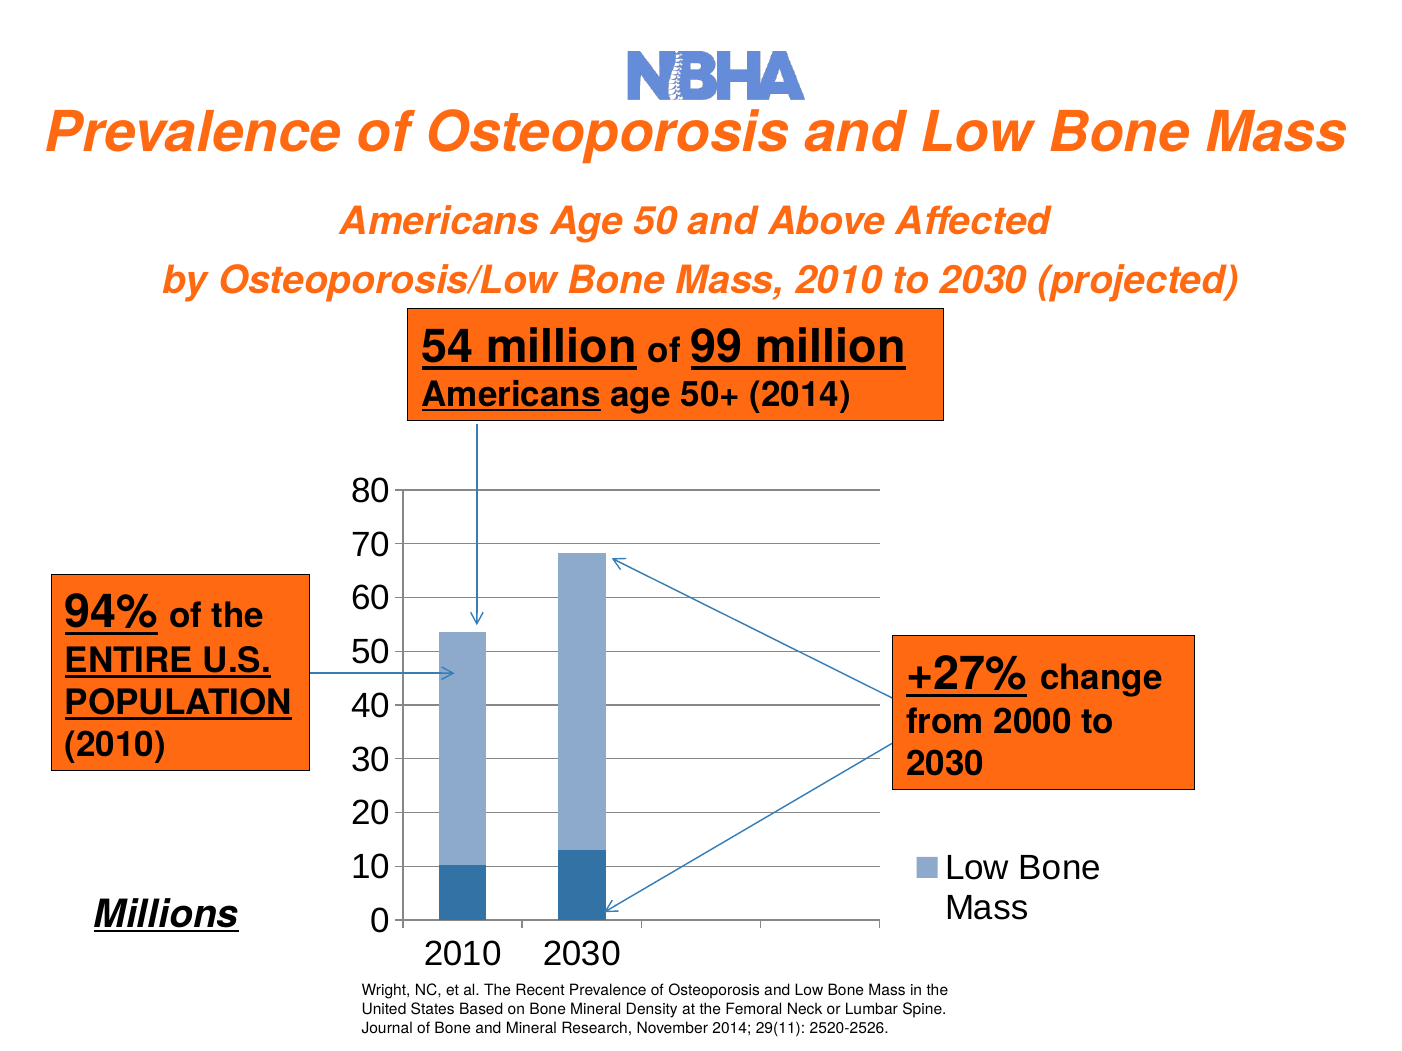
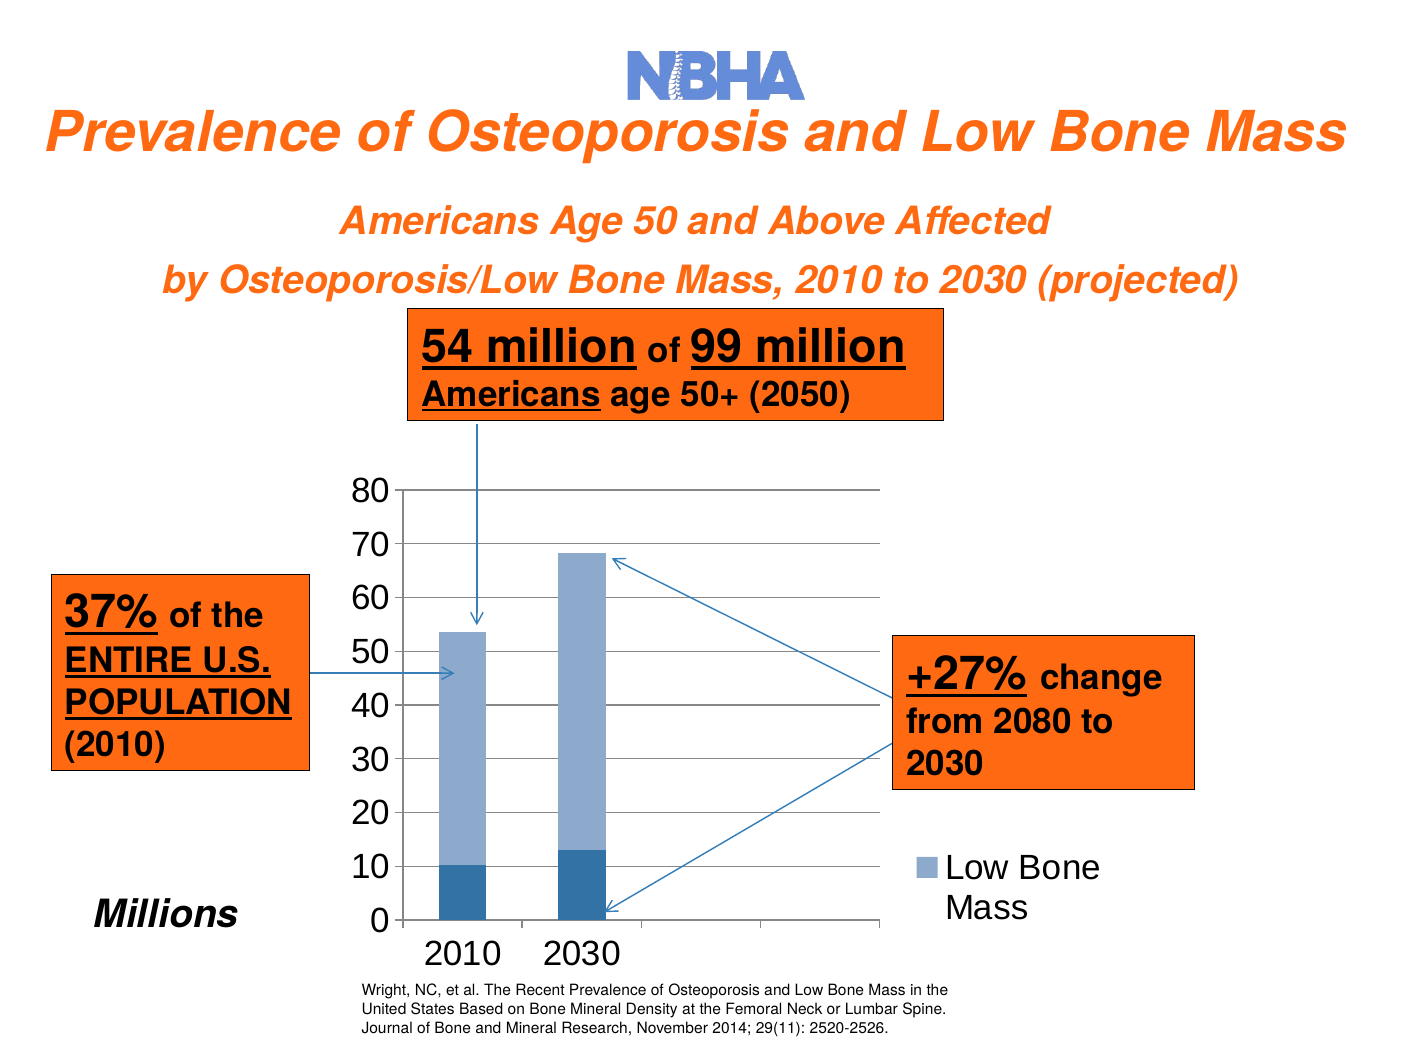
50+ 2014: 2014 -> 2050
94%: 94% -> 37%
2000: 2000 -> 2080
Millions underline: present -> none
